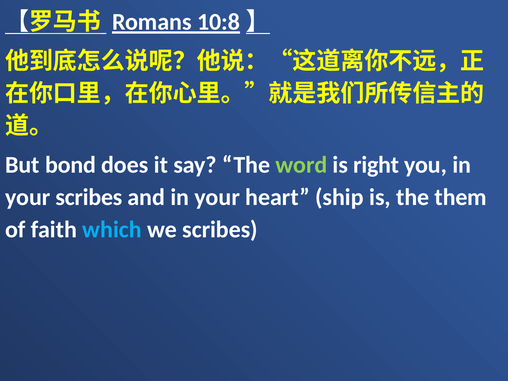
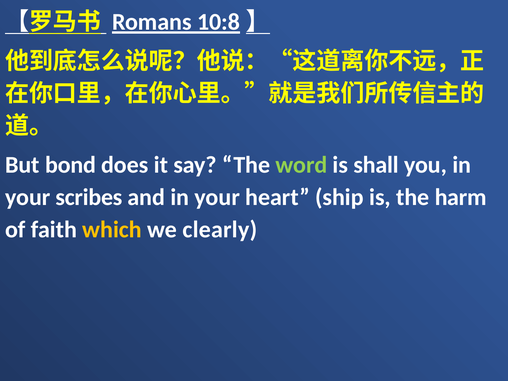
right: right -> shall
them: them -> harm
which colour: light blue -> yellow
we scribes: scribes -> clearly
